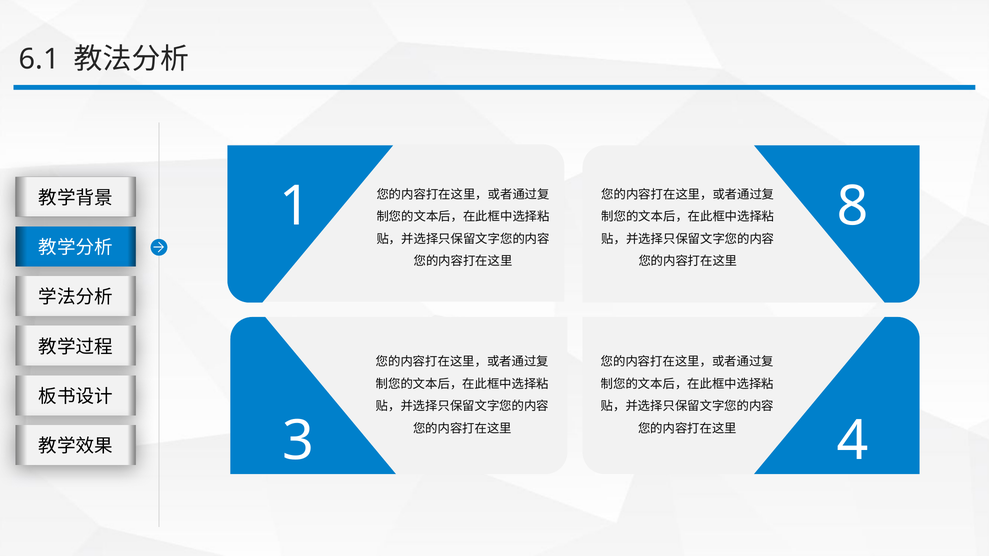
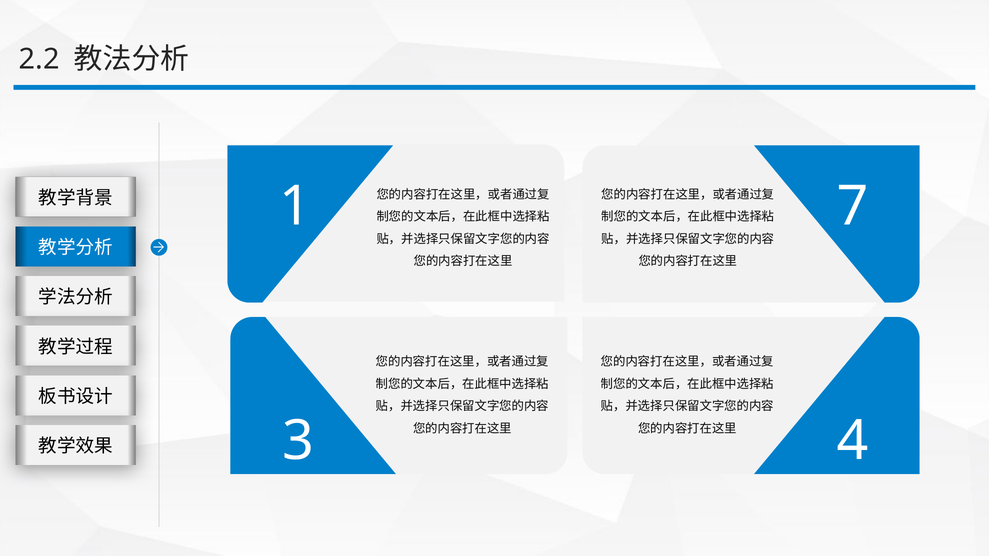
6.1: 6.1 -> 2.2
8: 8 -> 7
